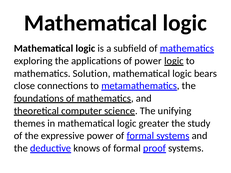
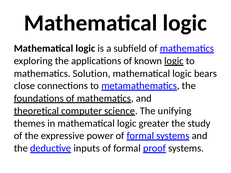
of power: power -> known
knows: knows -> inputs
